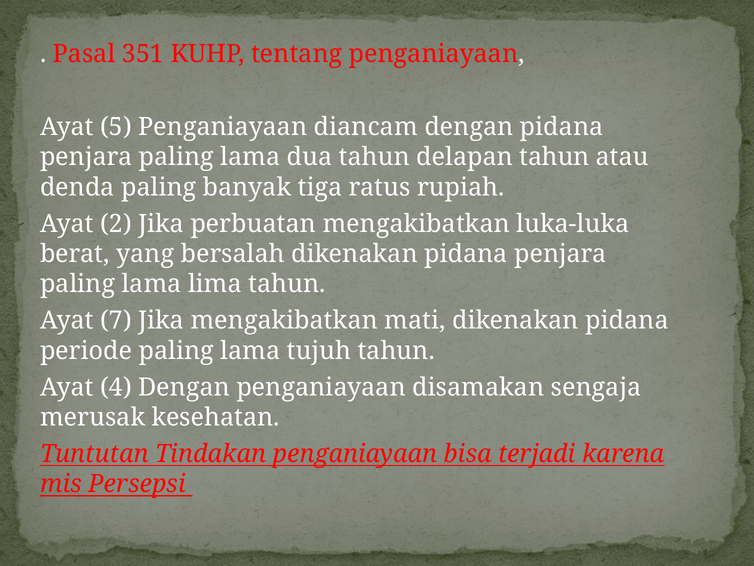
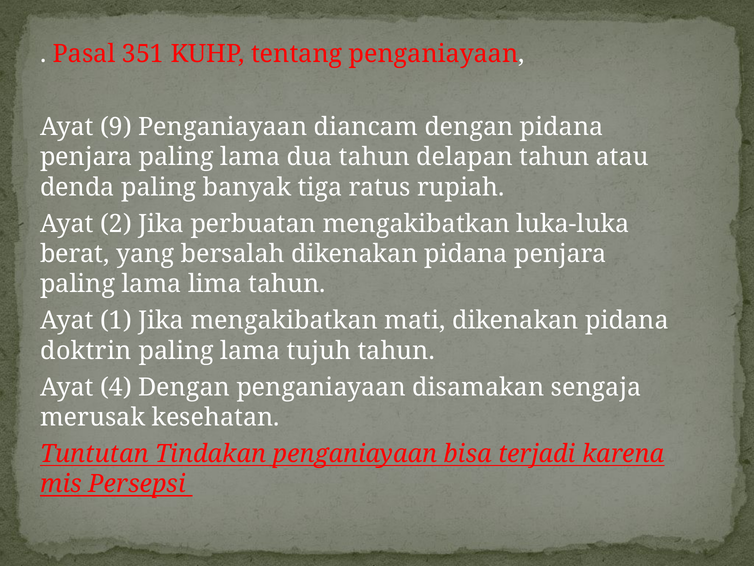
5: 5 -> 9
7: 7 -> 1
periode: periode -> doktrin
